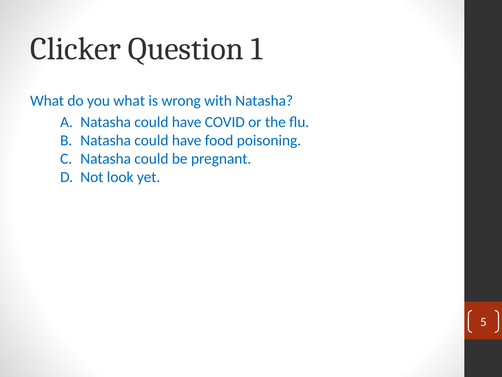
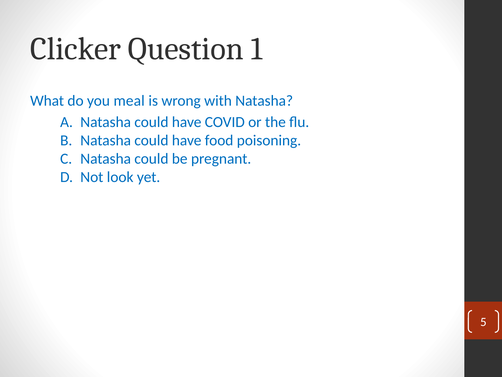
you what: what -> meal
